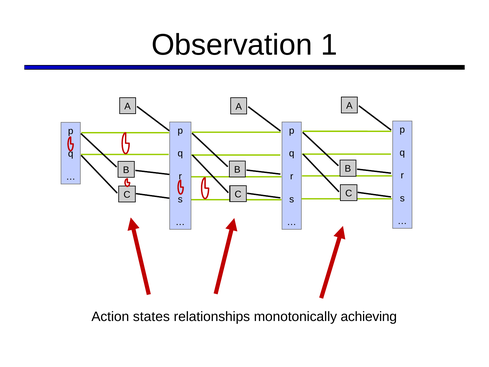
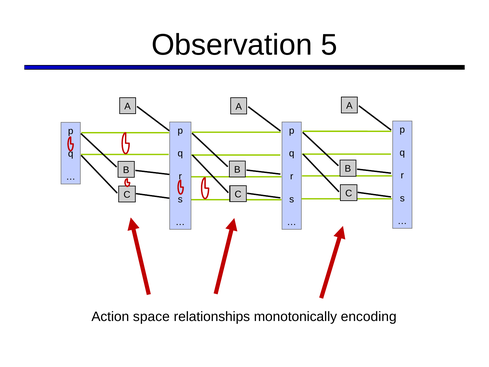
1: 1 -> 5
states: states -> space
achieving: achieving -> encoding
